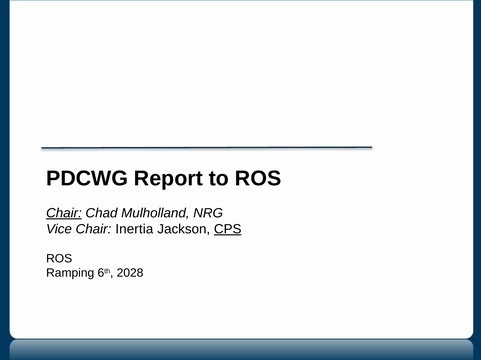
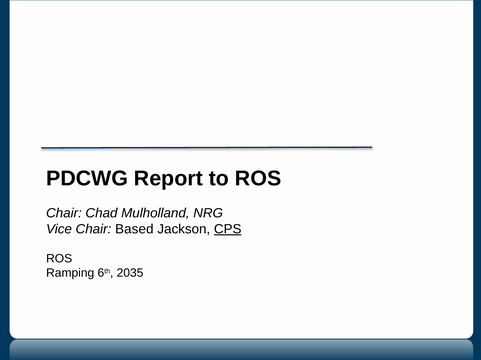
Chair at (64, 214) underline: present -> none
Inertia: Inertia -> Based
2028: 2028 -> 2035
